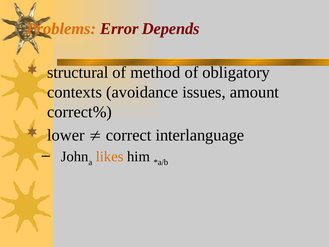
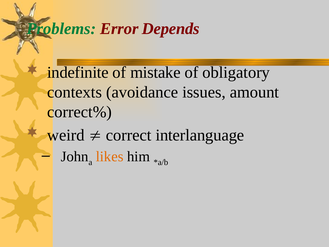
Problems colour: orange -> green
structural: structural -> indefinite
method: method -> mistake
lower: lower -> weird
